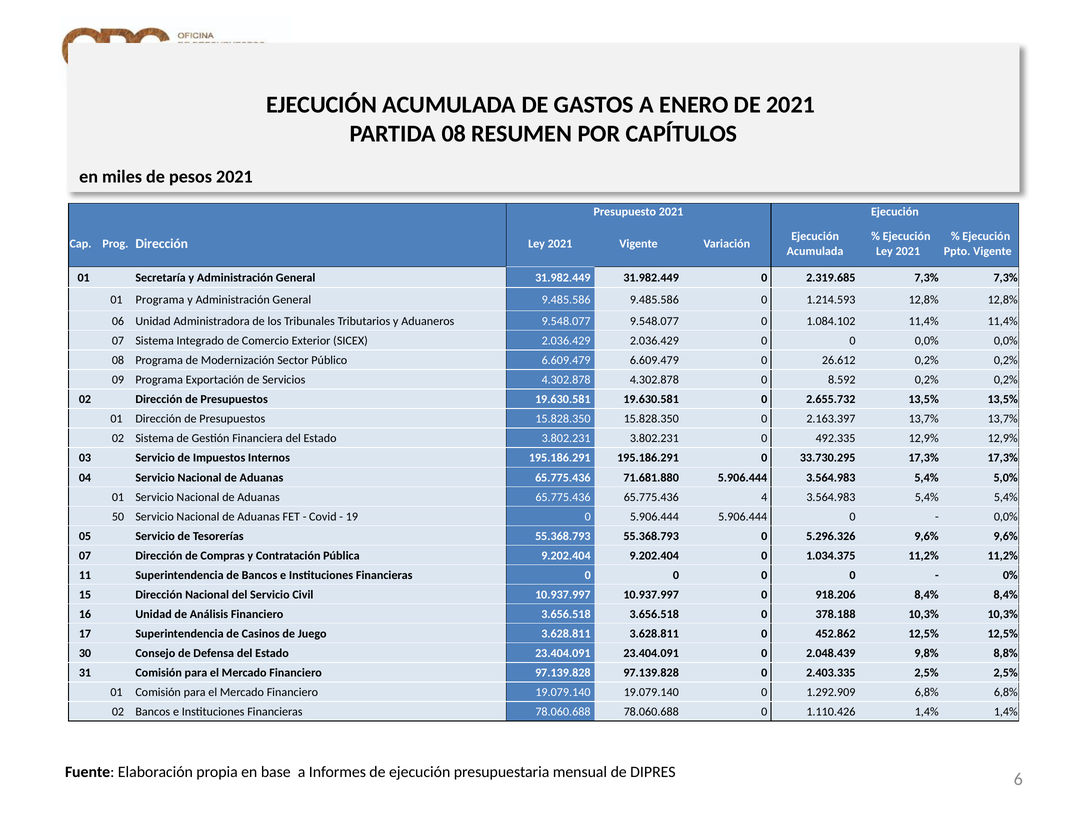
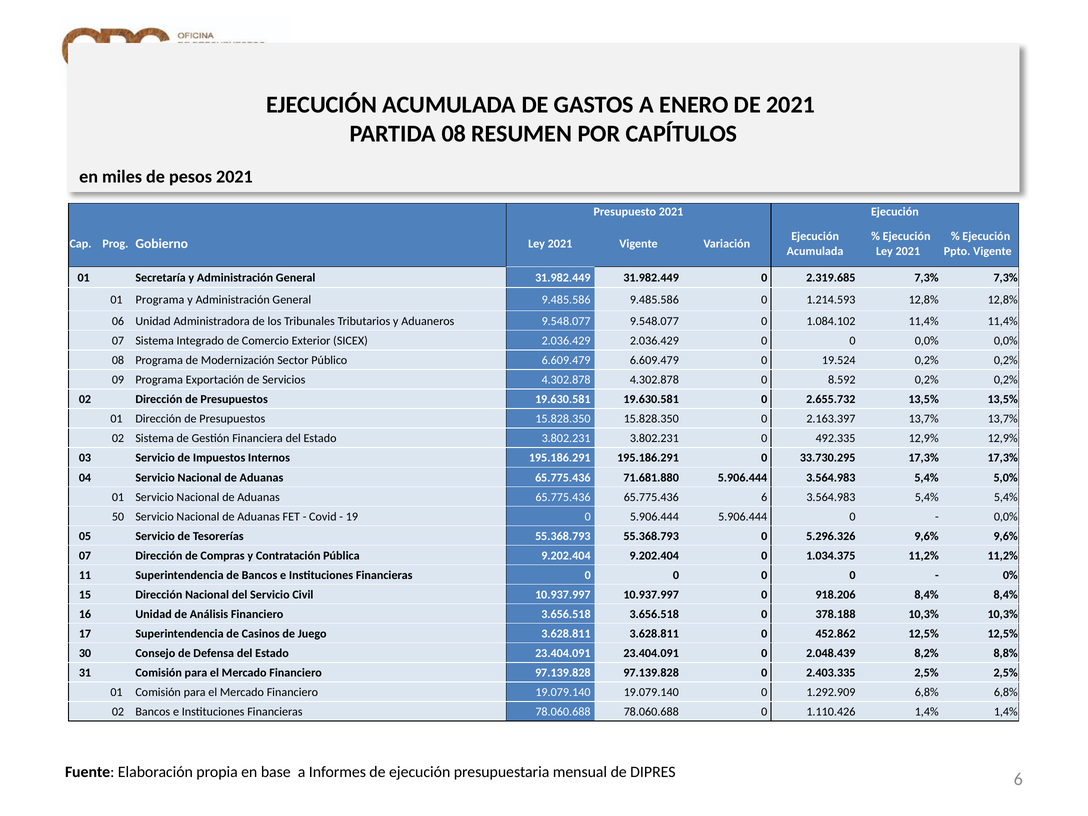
Prog Dirección: Dirección -> Gobierno
26.612: 26.612 -> 19.524
65.775.436 4: 4 -> 6
9,8%: 9,8% -> 8,2%
